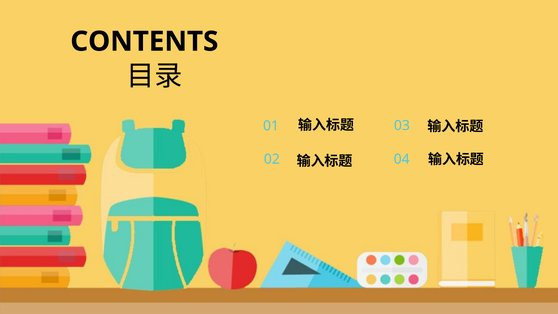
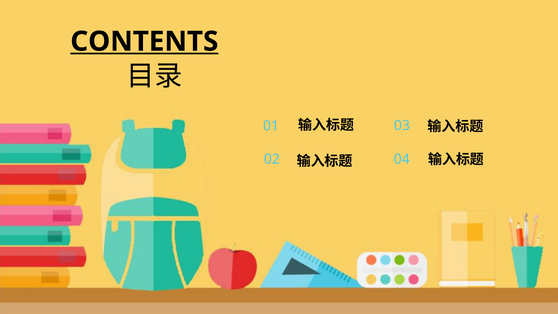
CONTENTS underline: none -> present
